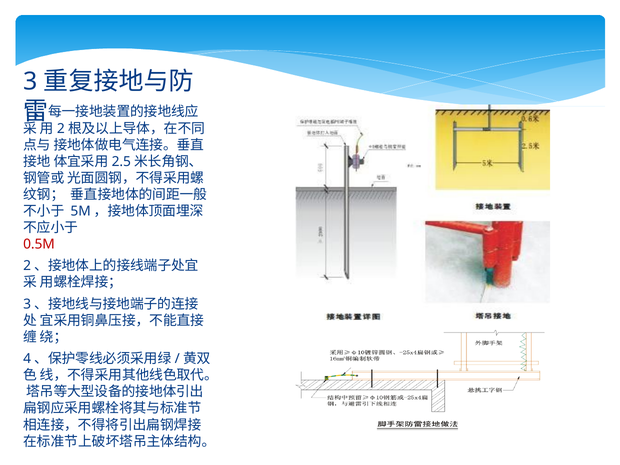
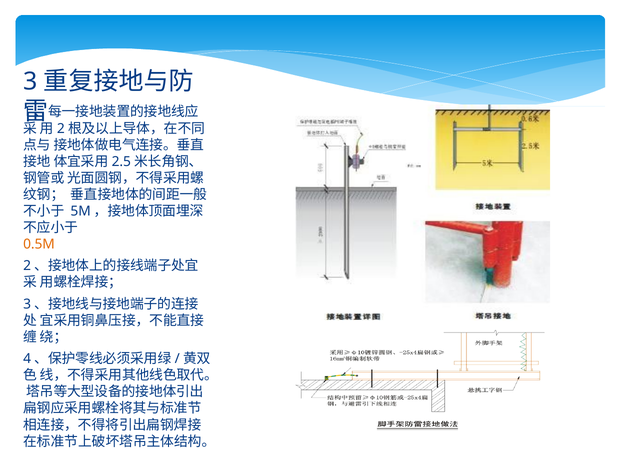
0.5M colour: red -> orange
